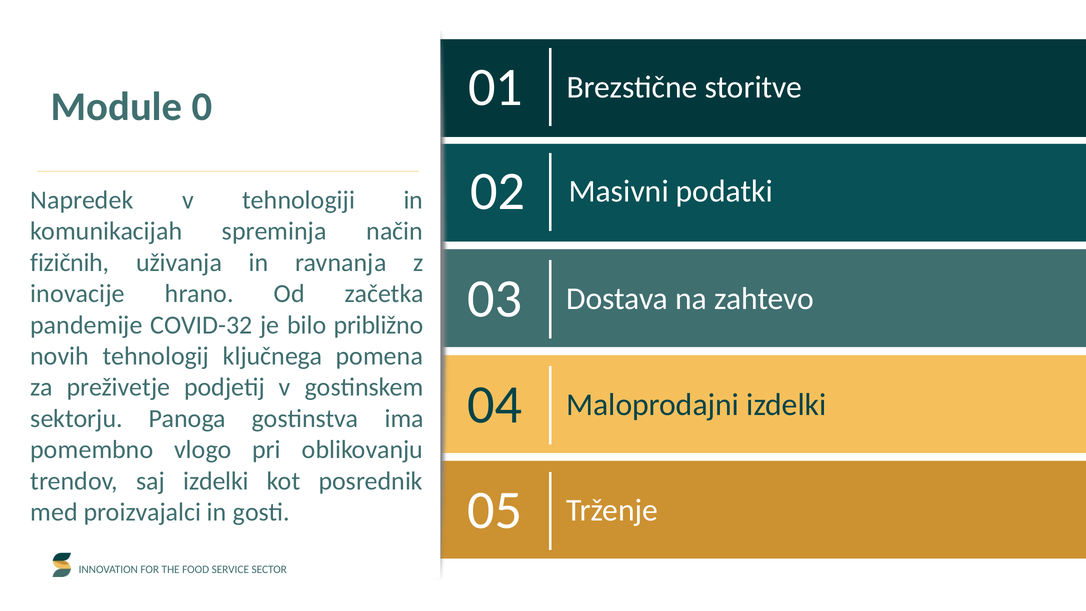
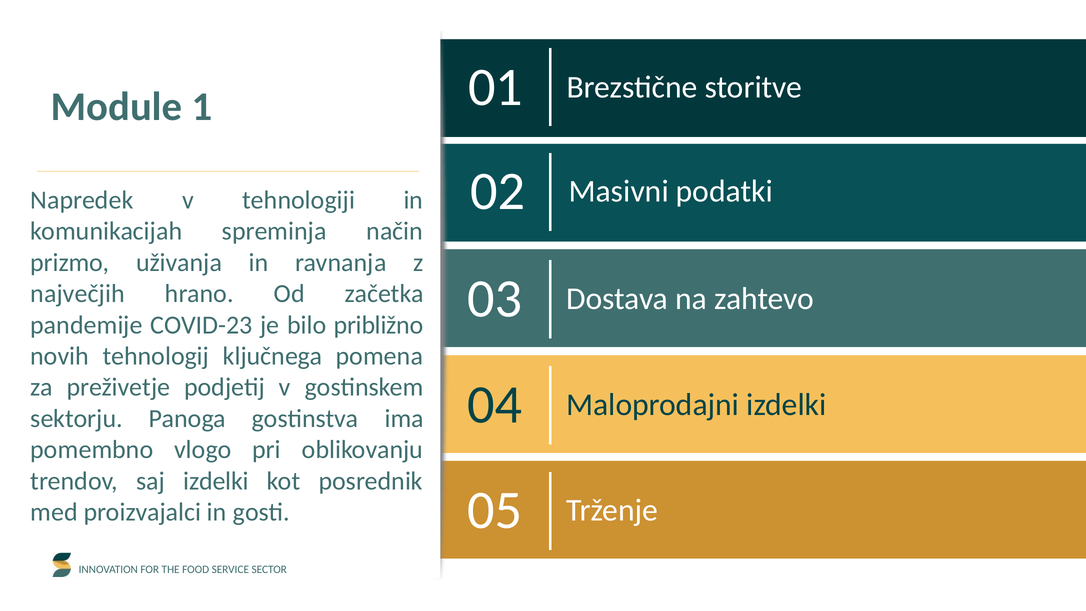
0: 0 -> 1
fizičnih: fizičnih -> prizmo
inovacije: inovacije -> največjih
COVID-32: COVID-32 -> COVID-23
